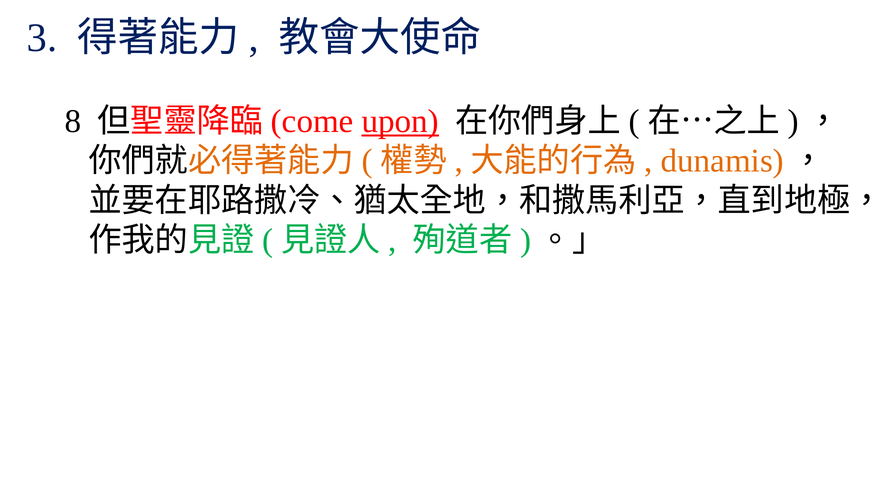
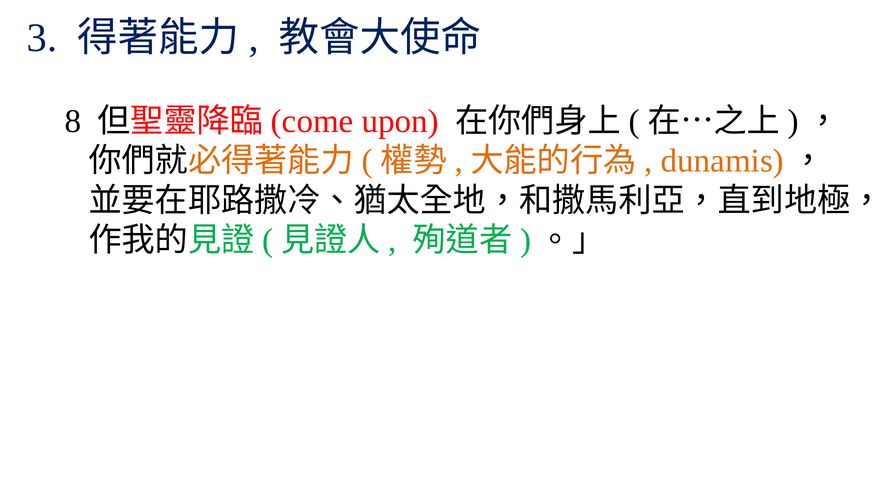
upon underline: present -> none
